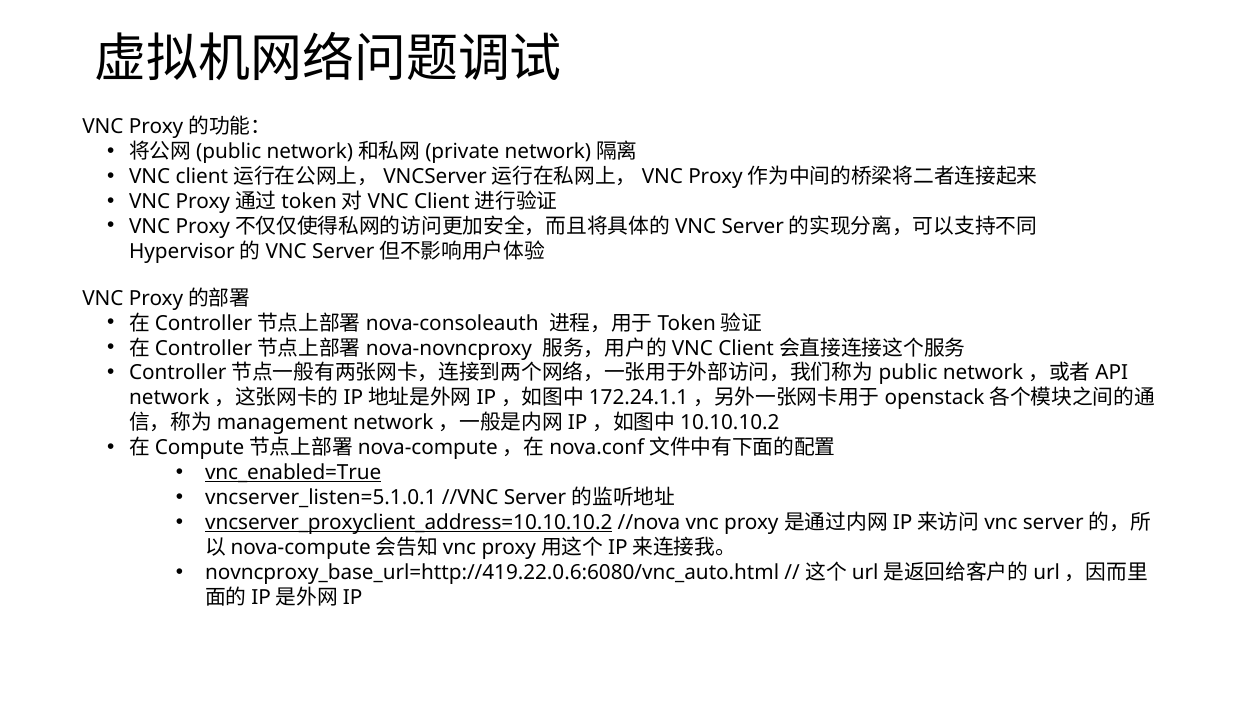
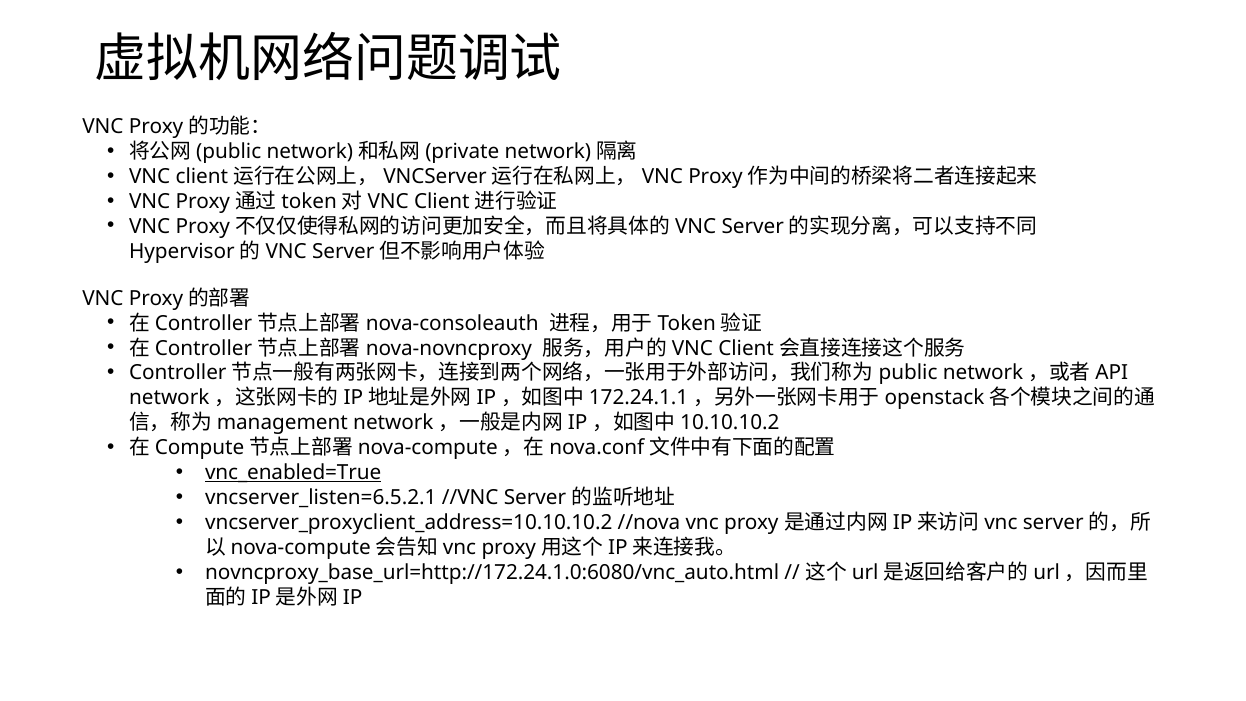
vncserver_listen=5.1.0.1: vncserver_listen=5.1.0.1 -> vncserver_listen=6.5.2.1
vncserver_proxyclient_address=10.10.10.2 underline: present -> none
novncproxy_base_url=http://419.22.0.6:6080/vnc_auto.html: novncproxy_base_url=http://419.22.0.6:6080/vnc_auto.html -> novncproxy_base_url=http://172.24.1.0:6080/vnc_auto.html
